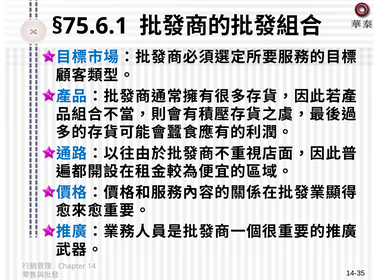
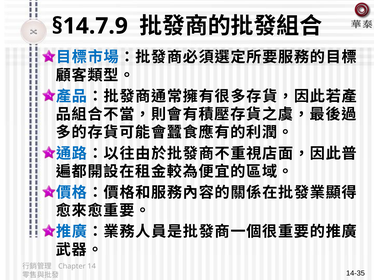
§75.6.1: §75.6.1 -> §14.7.9
